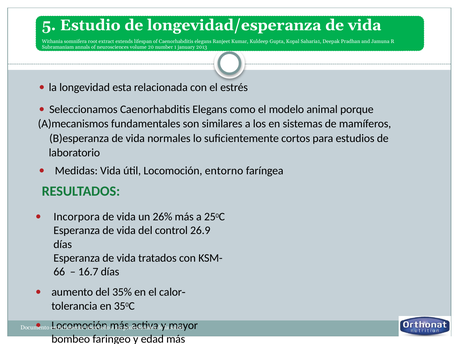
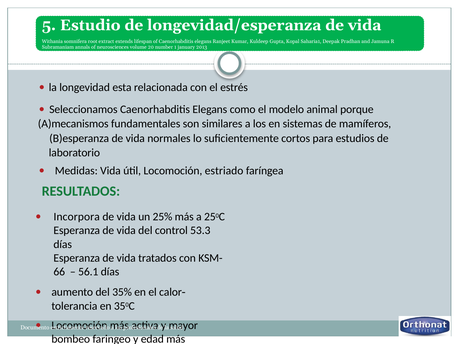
entorno: entorno -> estriado
26%: 26% -> 25%
26.9: 26.9 -> 53.3
16.7: 16.7 -> 56.1
